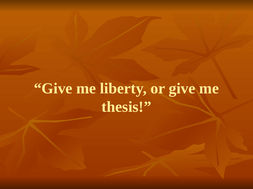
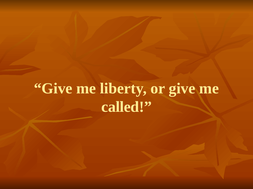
thesis: thesis -> called
